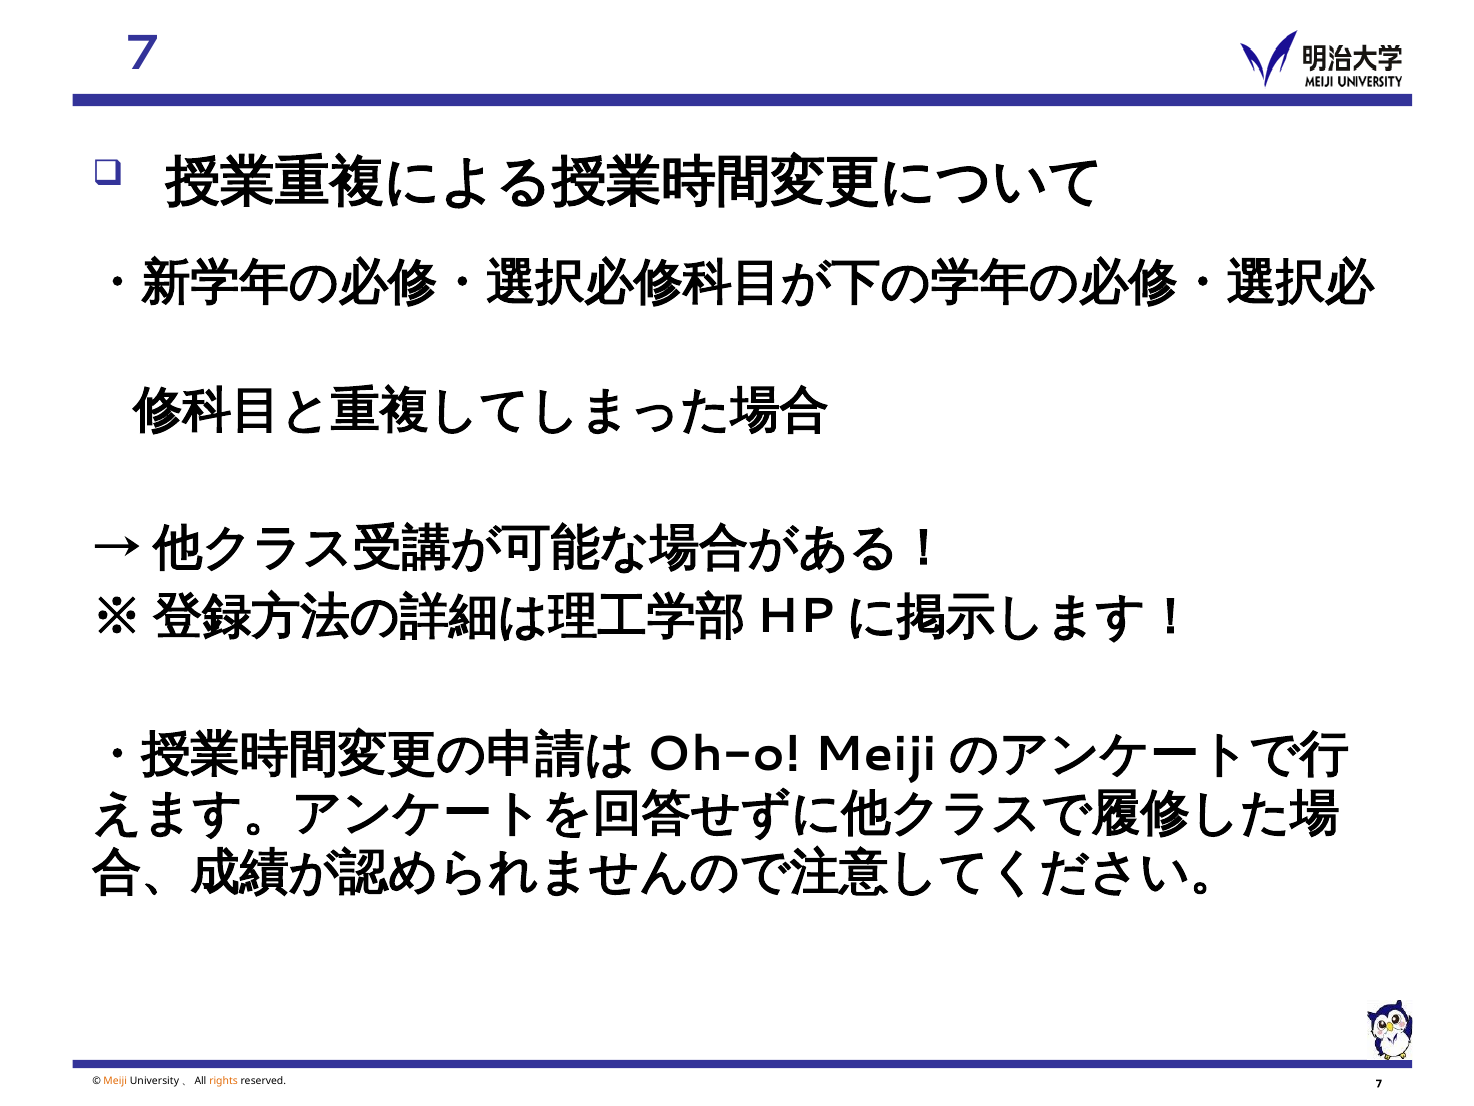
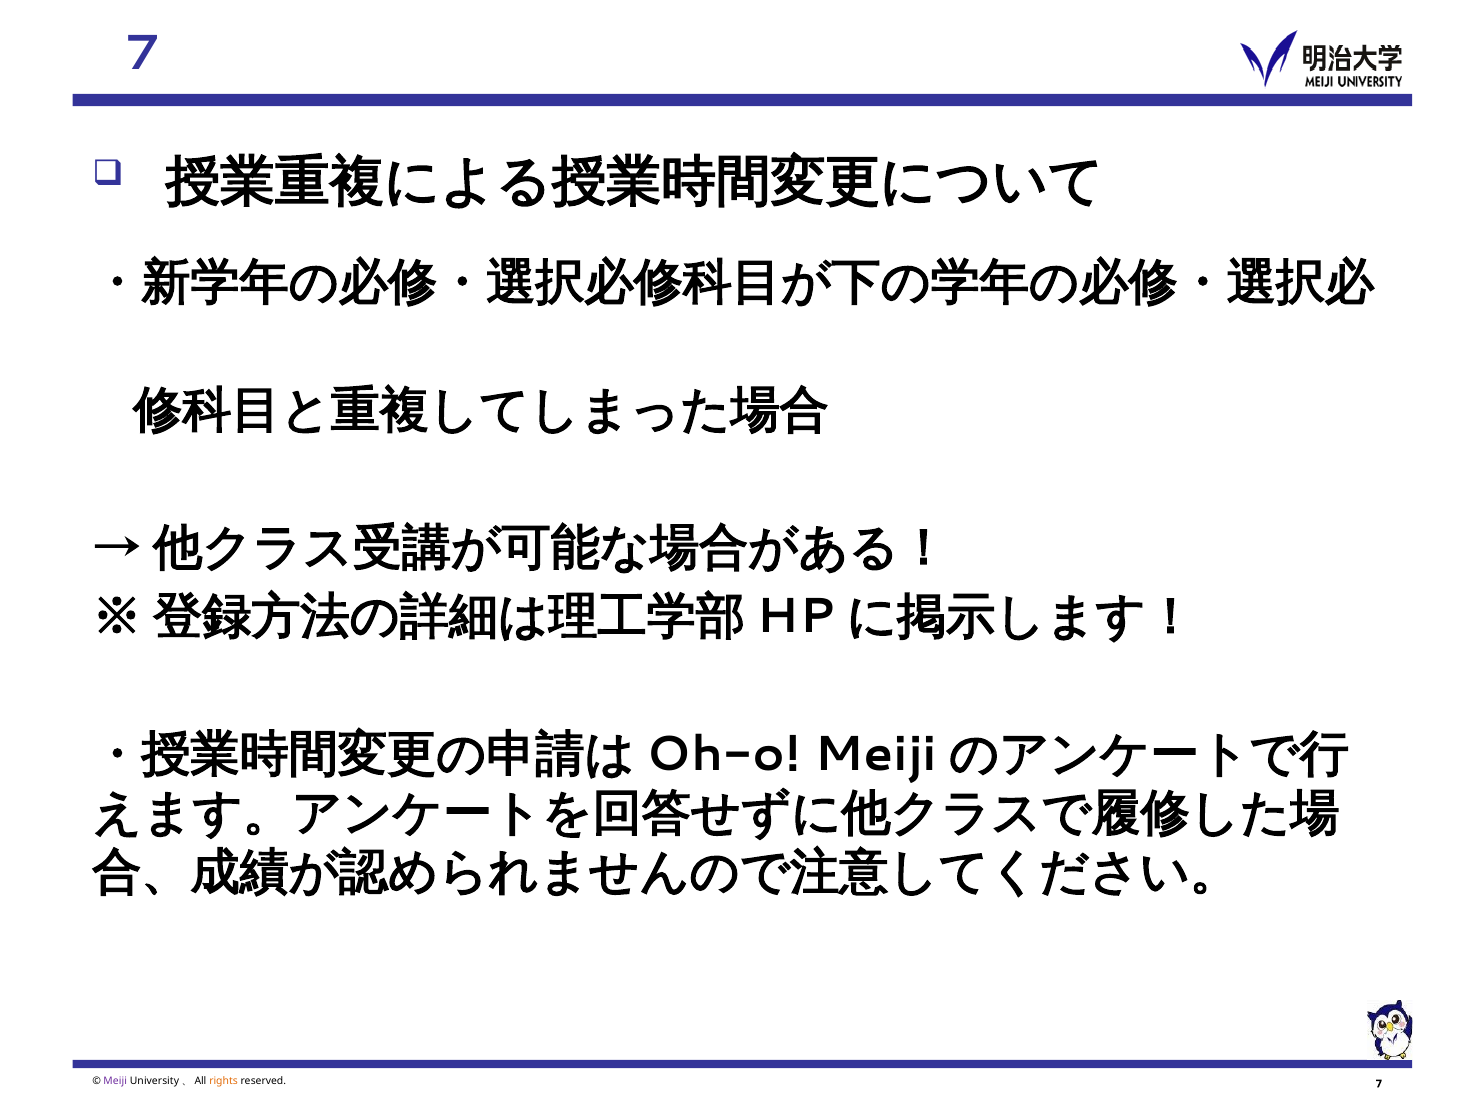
Meiji colour: orange -> purple
